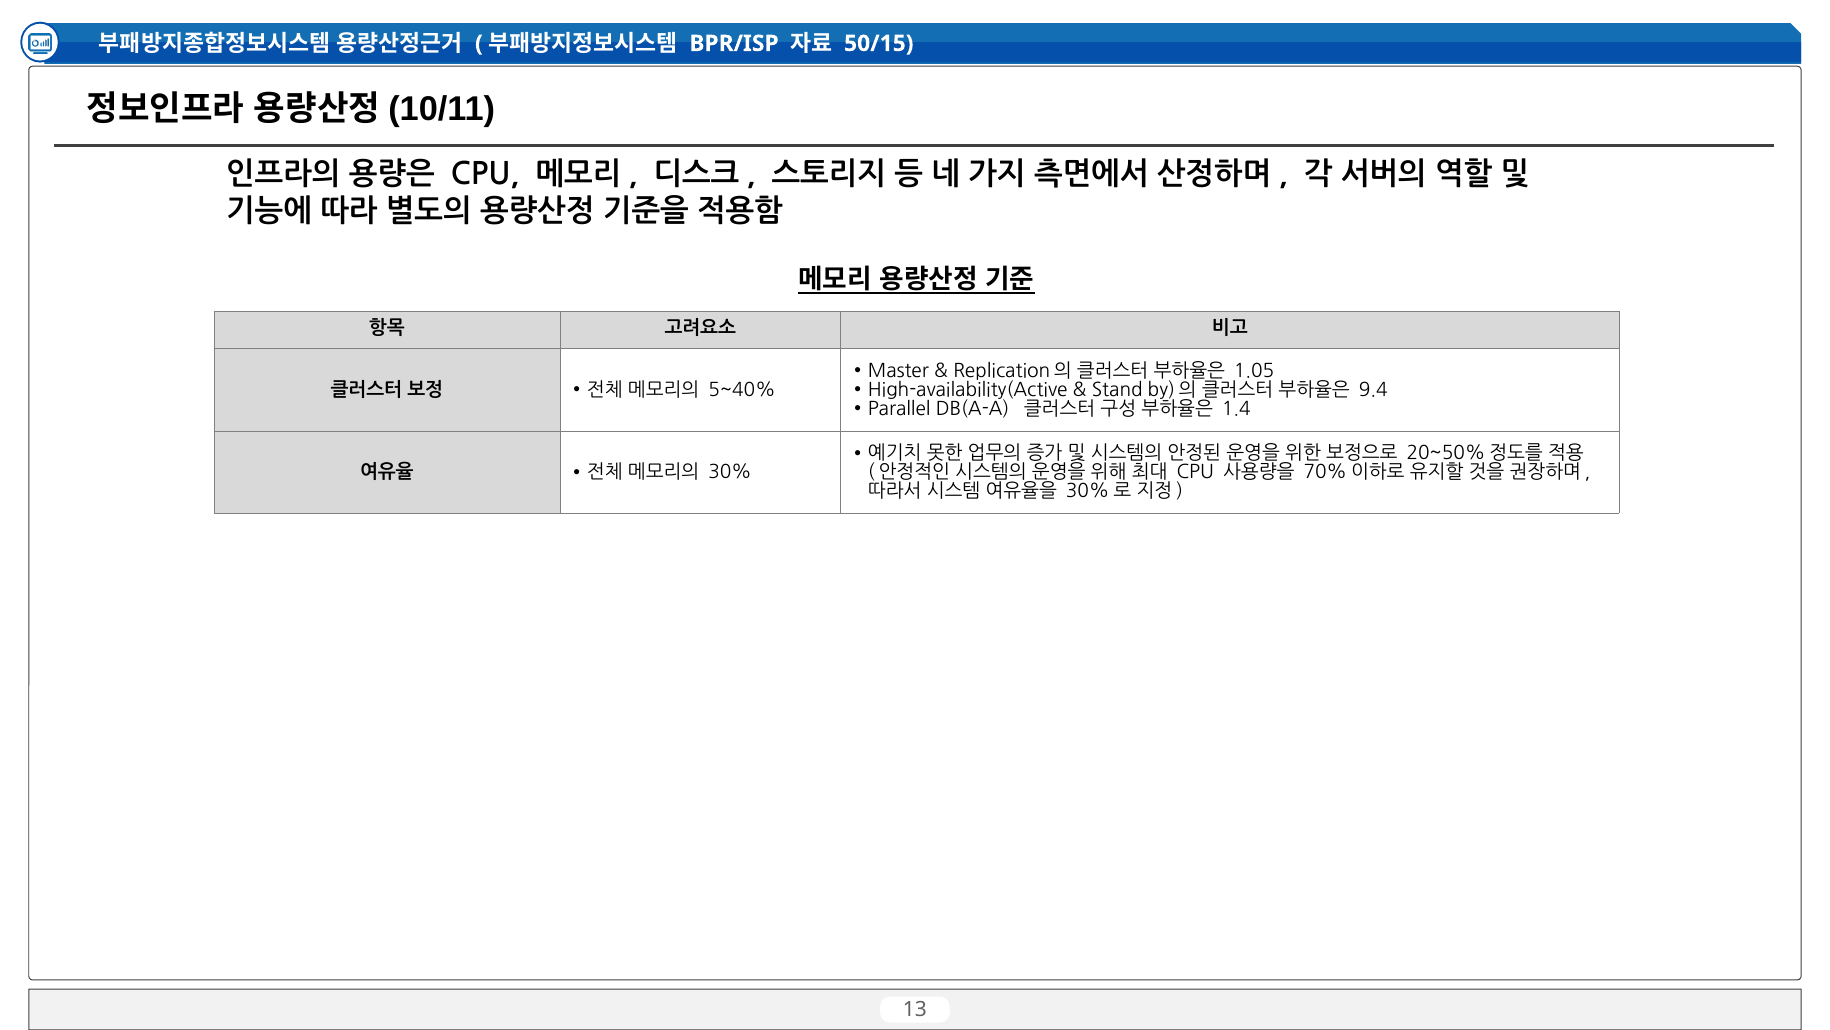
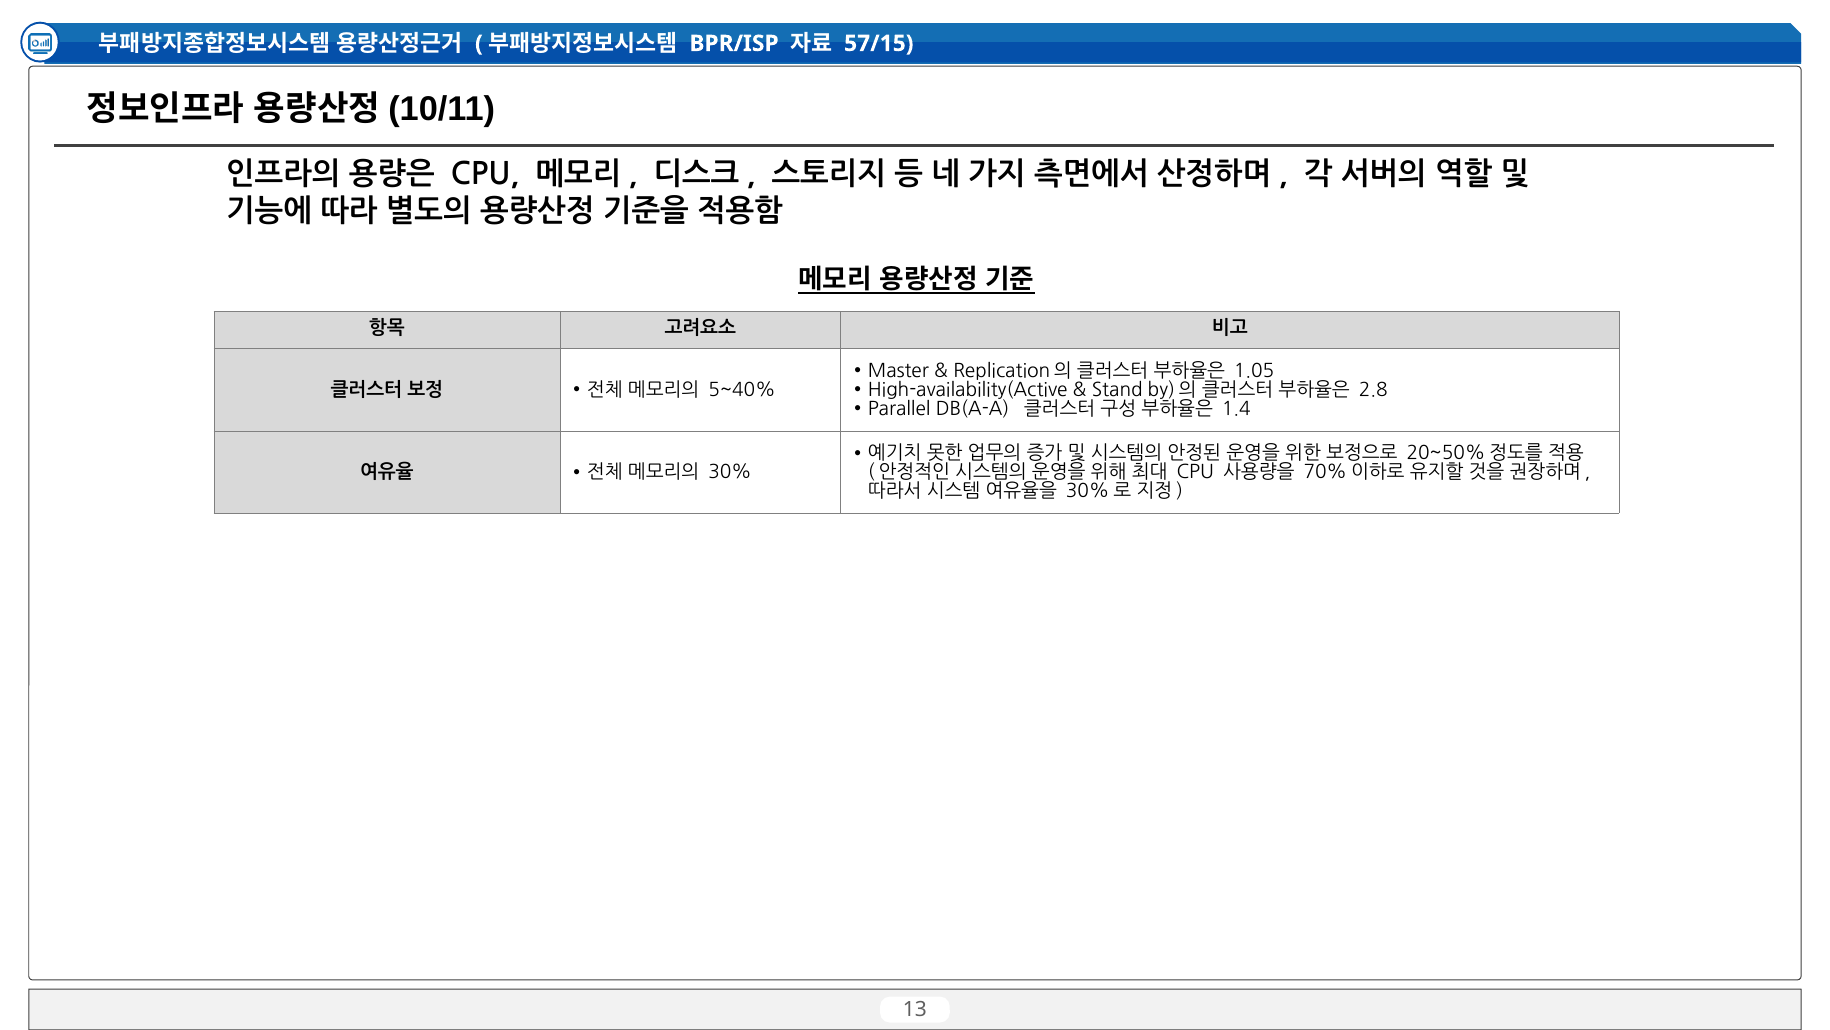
50/15: 50/15 -> 57/15
9.4: 9.4 -> 2.8
